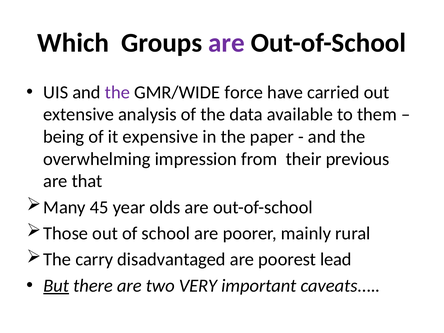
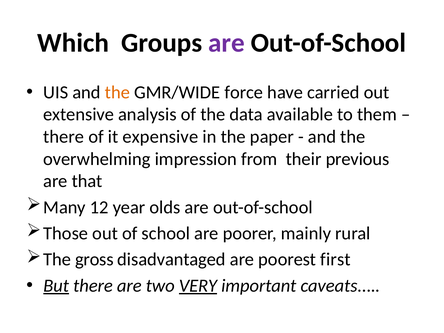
the at (117, 92) colour: purple -> orange
being at (64, 137): being -> there
45: 45 -> 12
carry: carry -> gross
lead: lead -> first
VERY underline: none -> present
